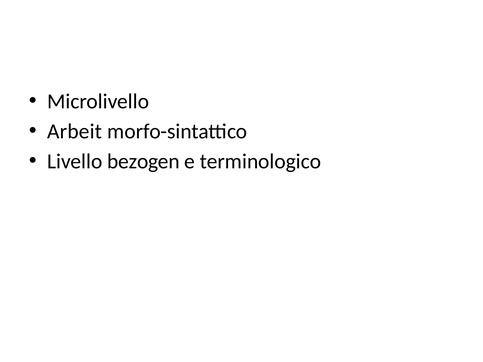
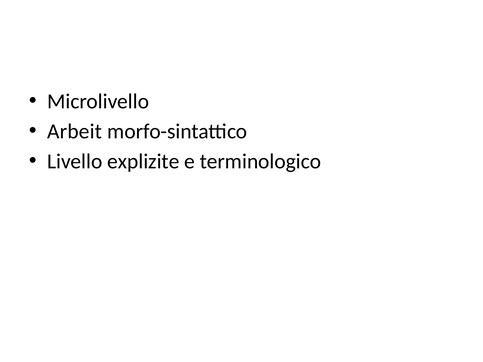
bezogen: bezogen -> explizite
